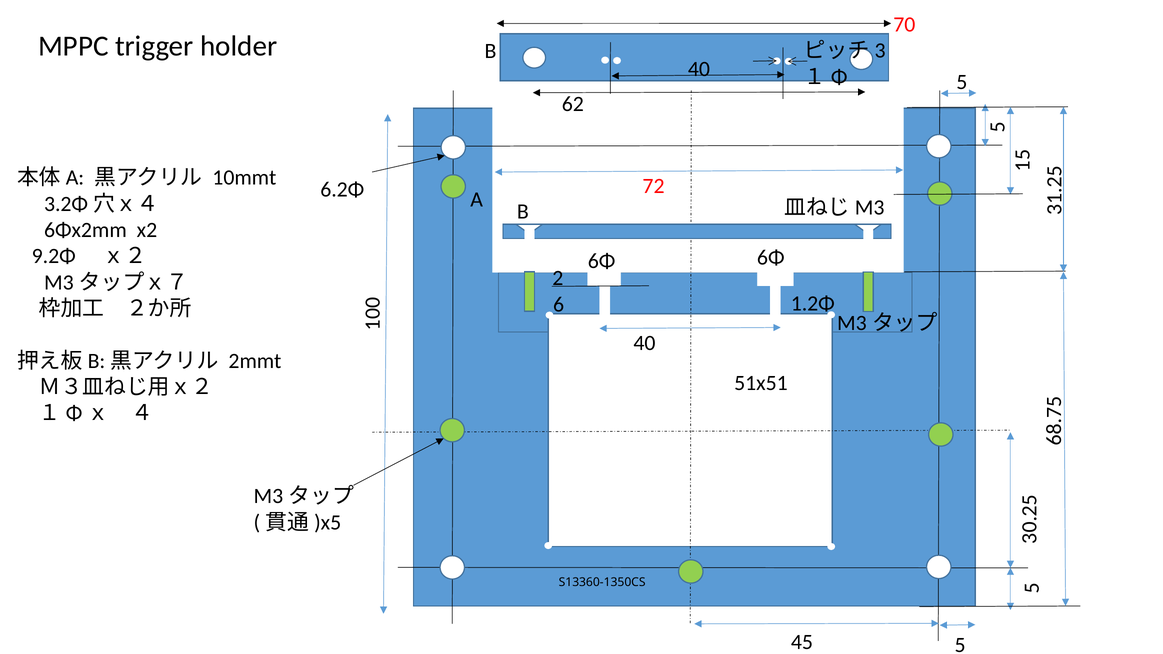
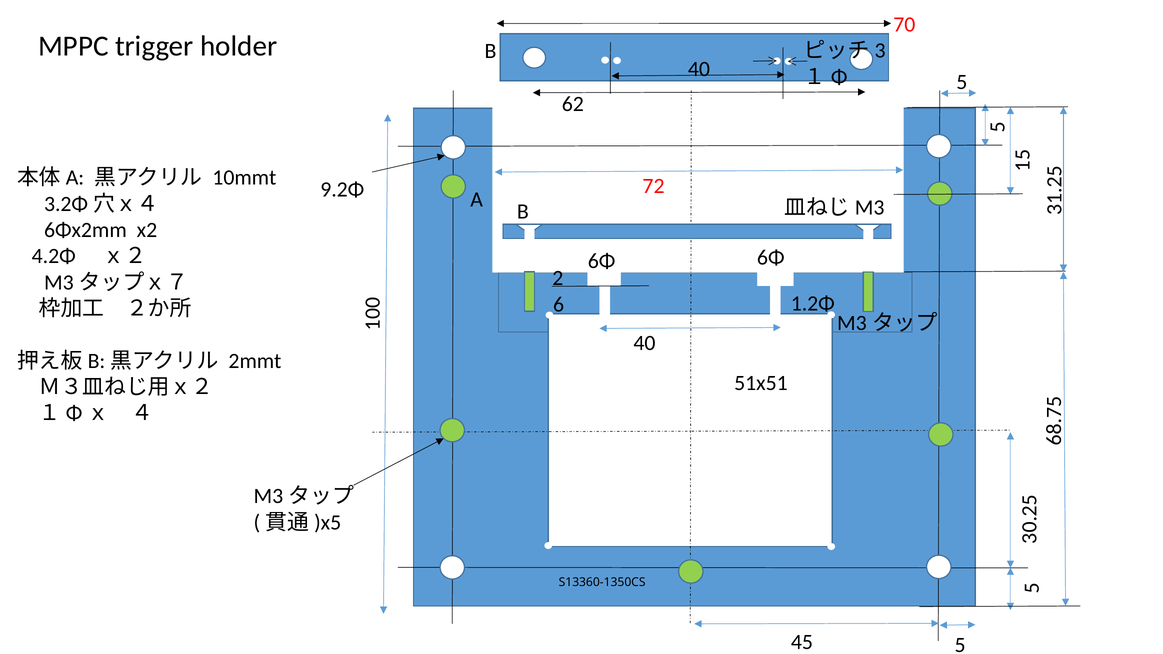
6.2Φ: 6.2Φ -> 9.2Φ
9.2Φ: 9.2Φ -> 4.2Φ
